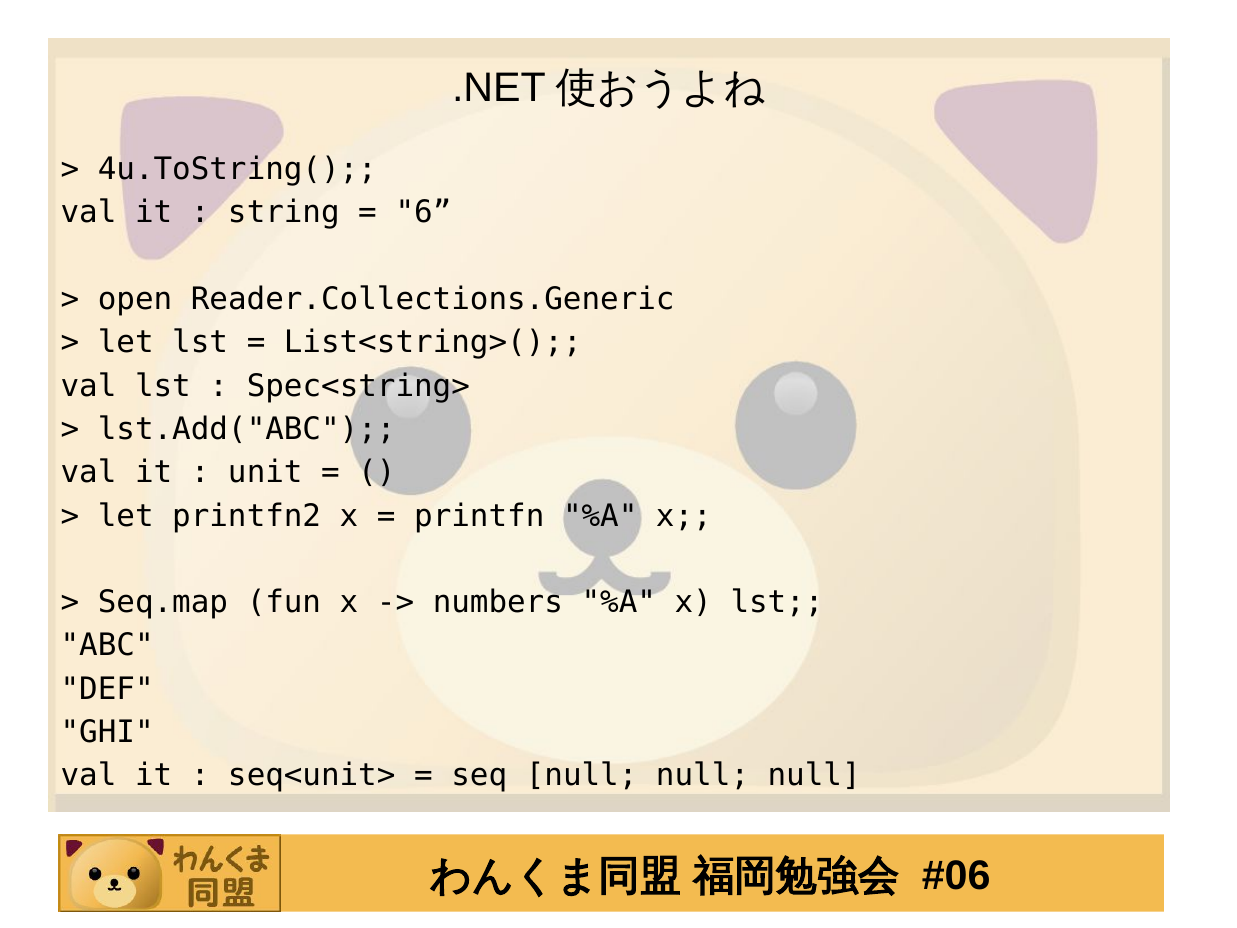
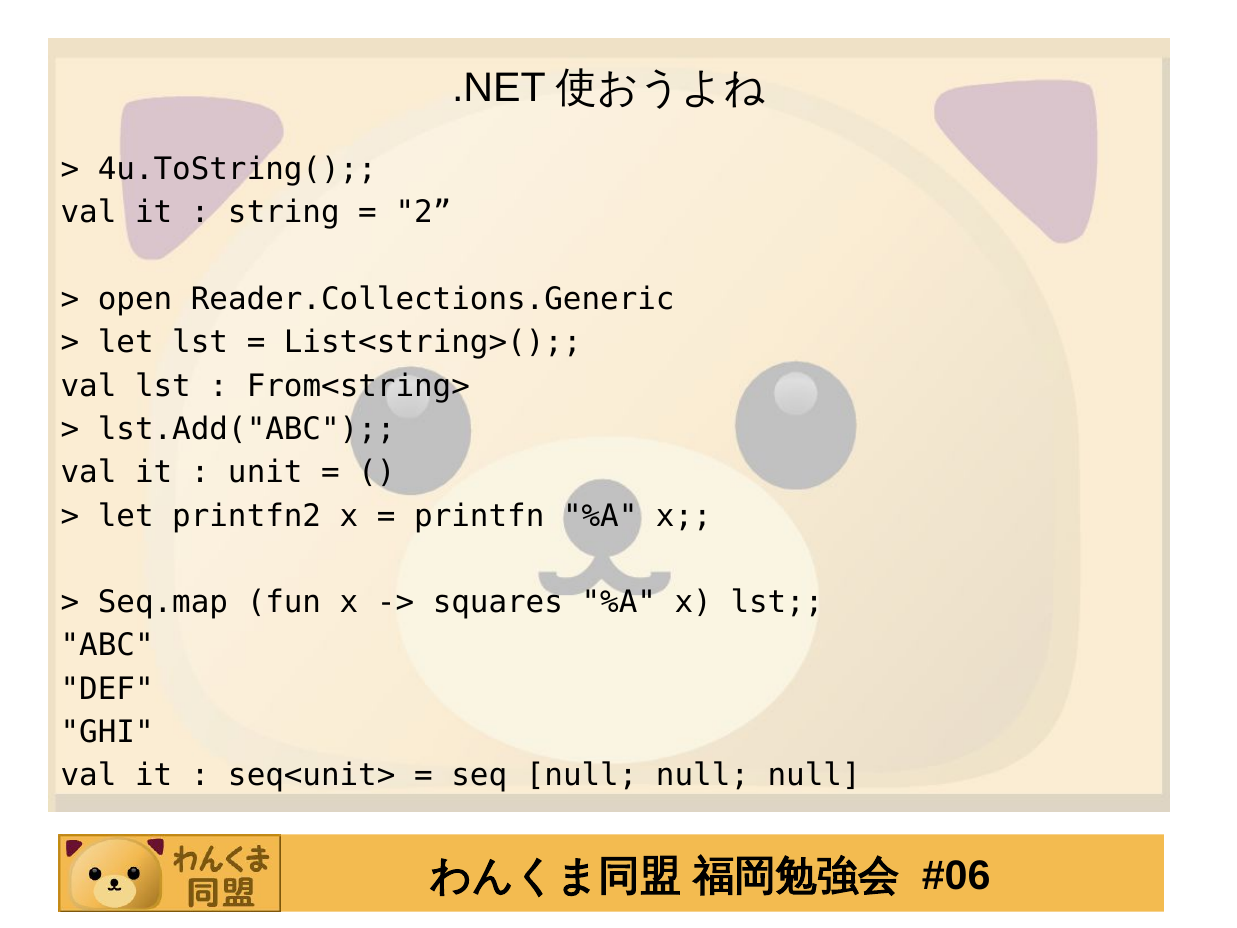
6: 6 -> 2
Spec<string>: Spec<string> -> From<string>
numbers: numbers -> squares
